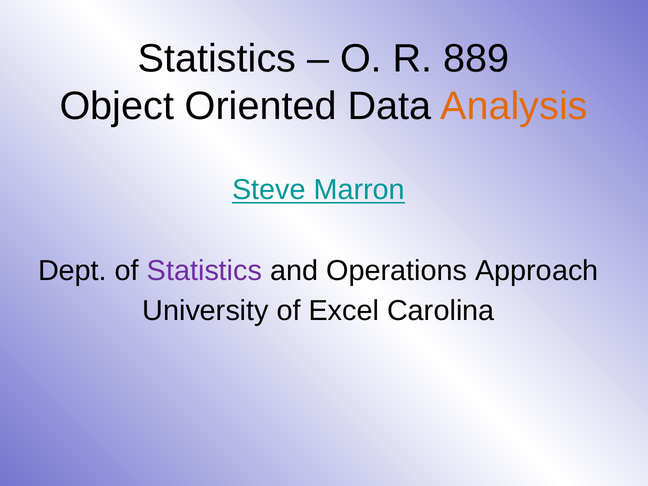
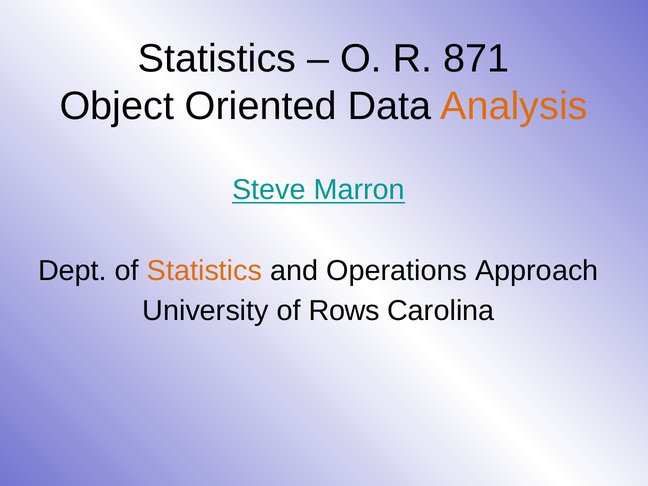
889: 889 -> 871
Statistics at (205, 271) colour: purple -> orange
Excel: Excel -> Rows
